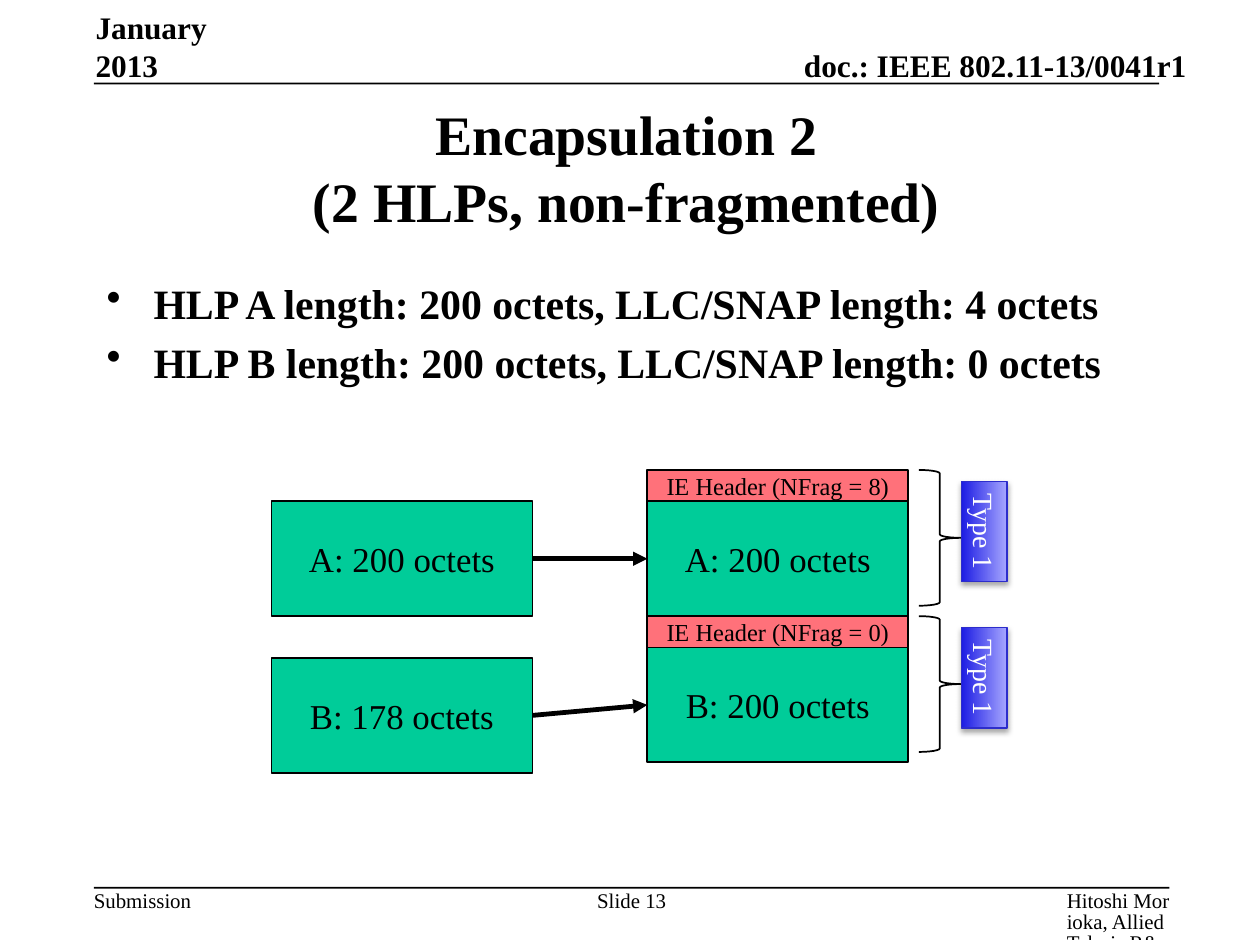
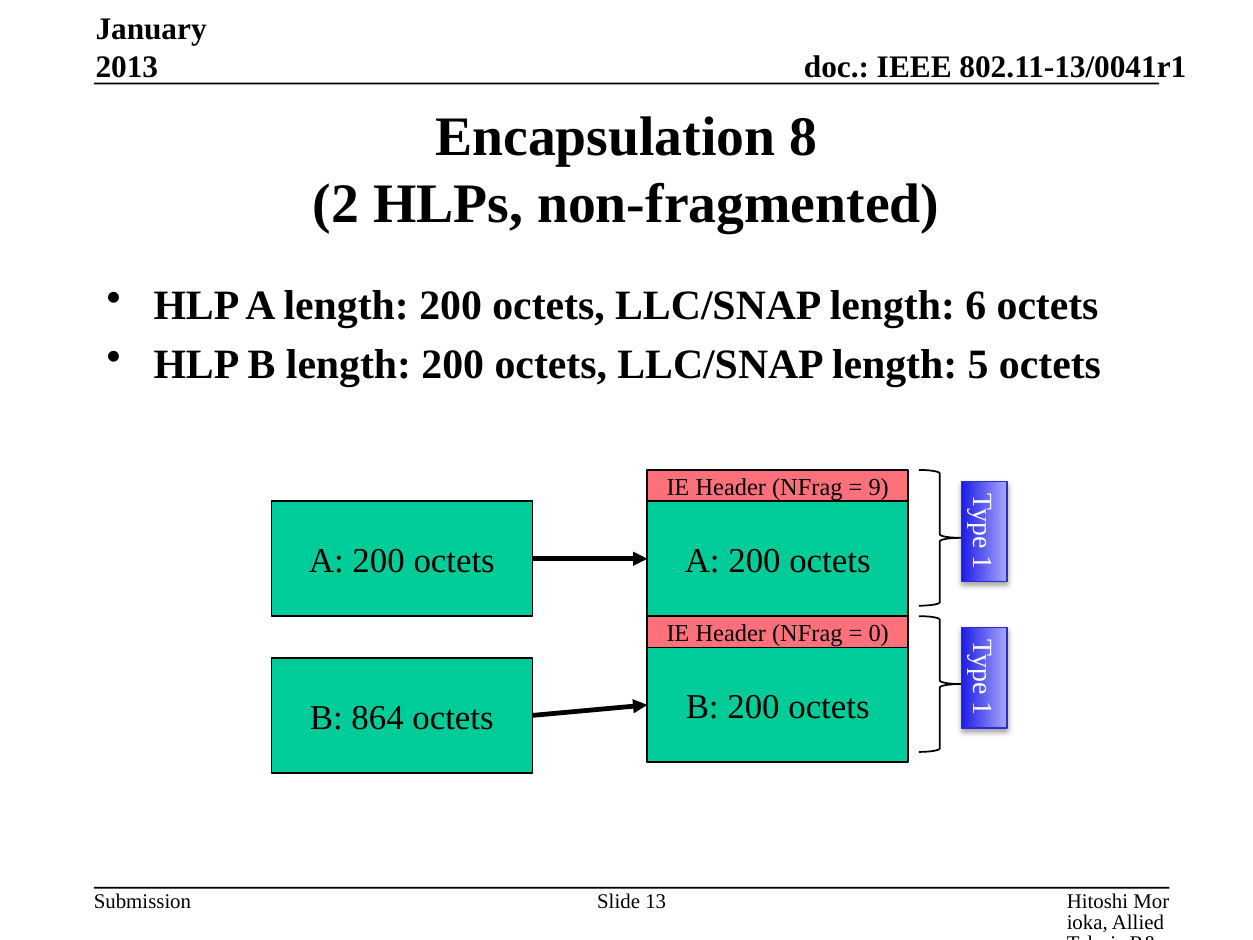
Encapsulation 2: 2 -> 8
4: 4 -> 6
length 0: 0 -> 5
8: 8 -> 9
178: 178 -> 864
